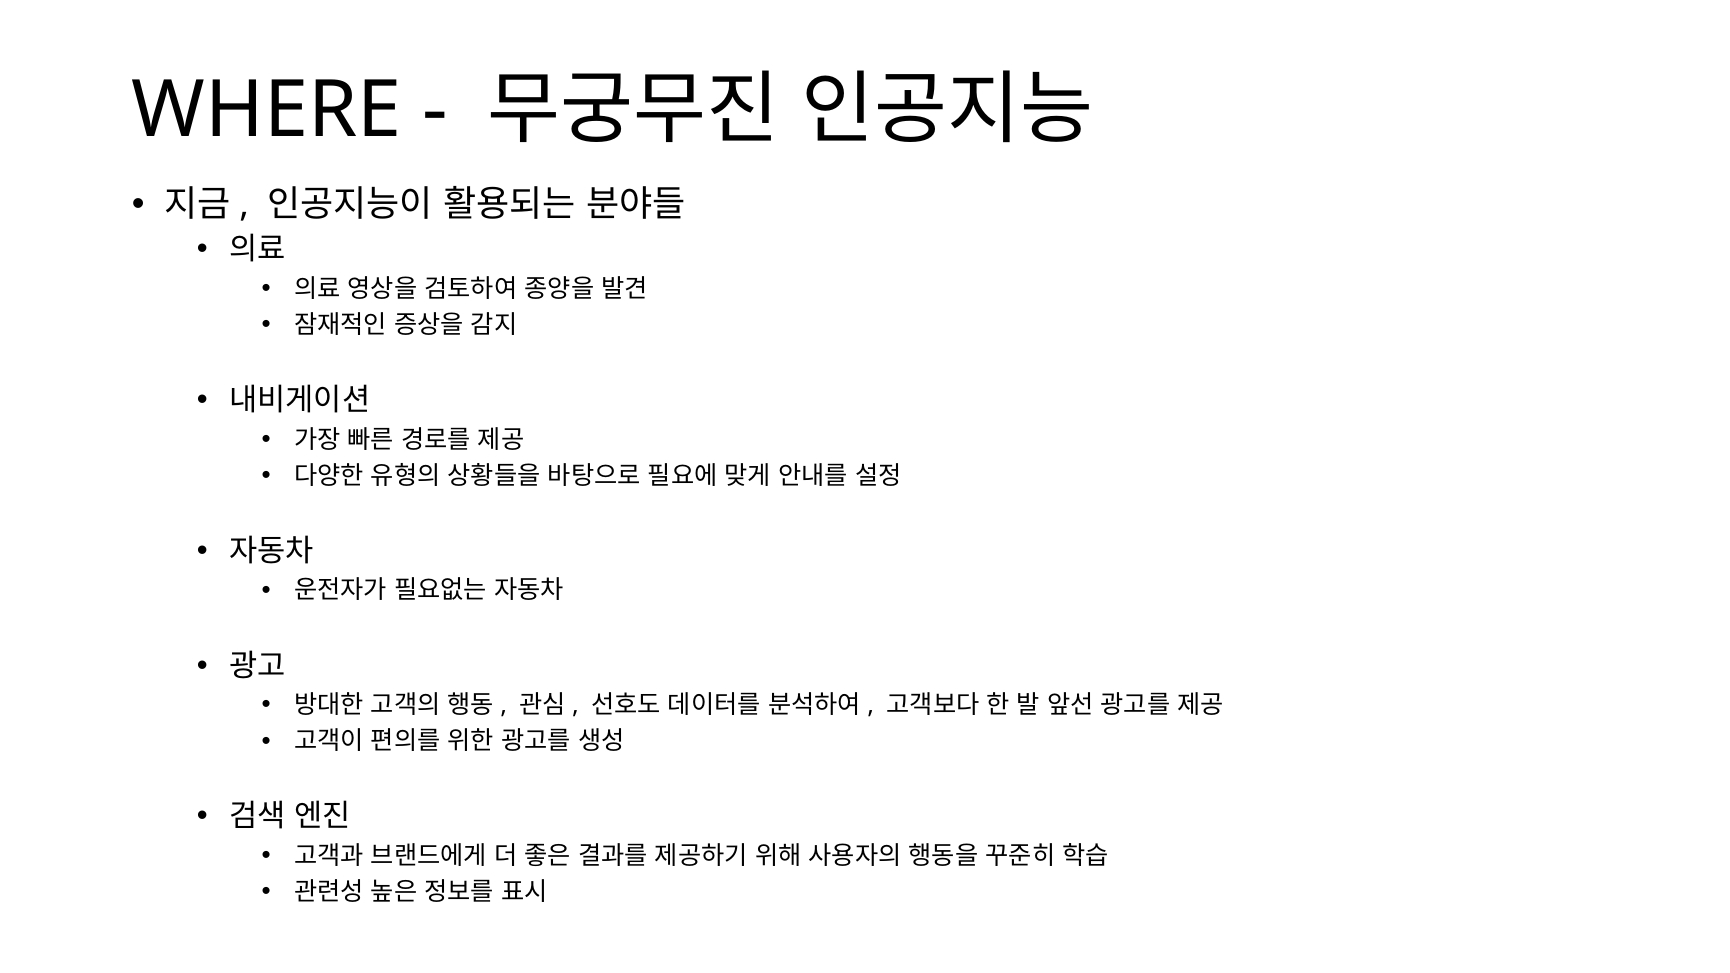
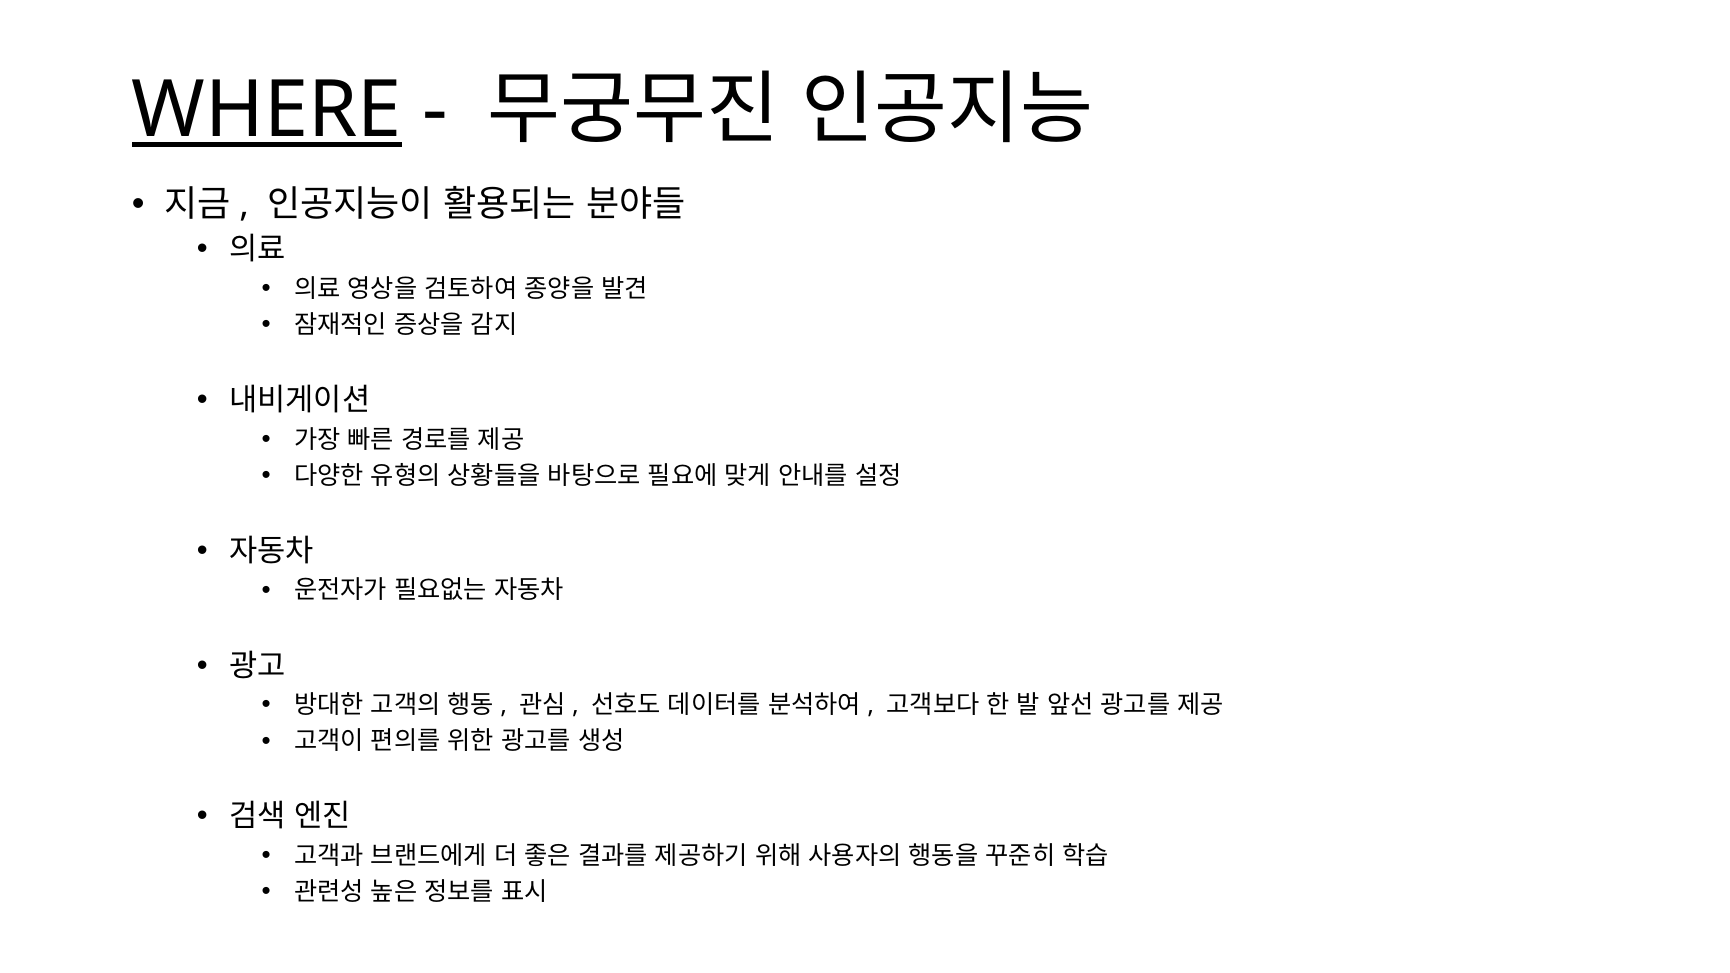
WHERE underline: none -> present
